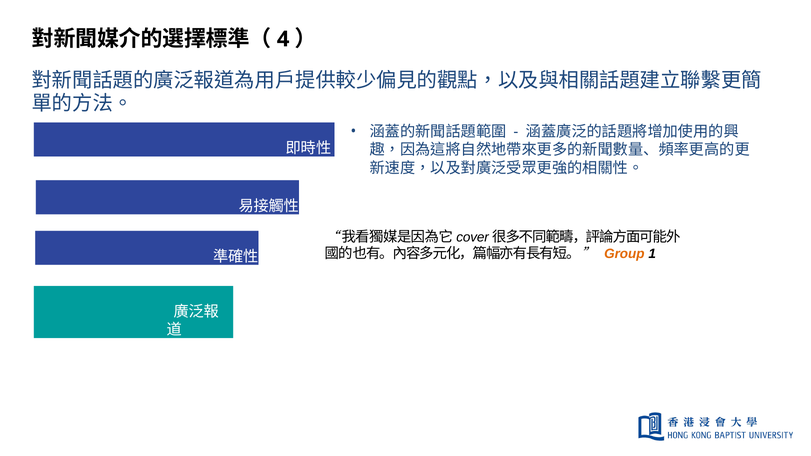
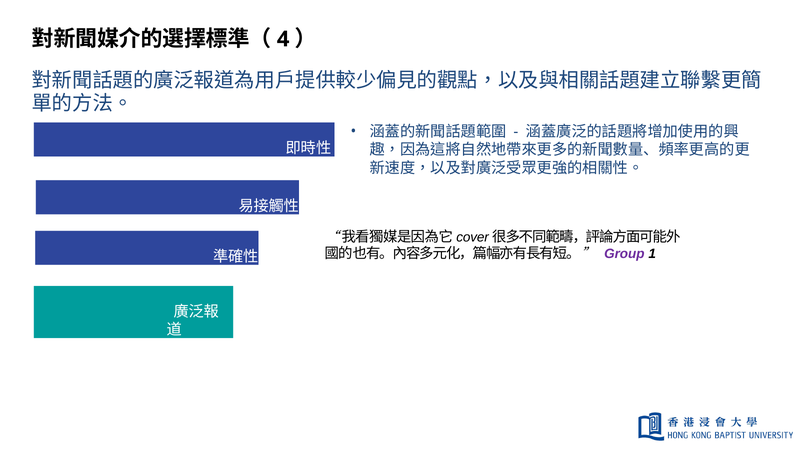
Group colour: orange -> purple
